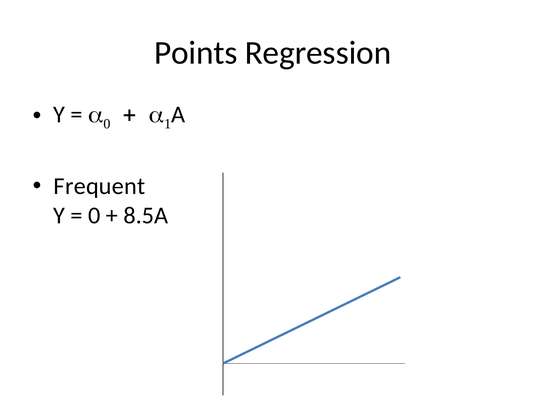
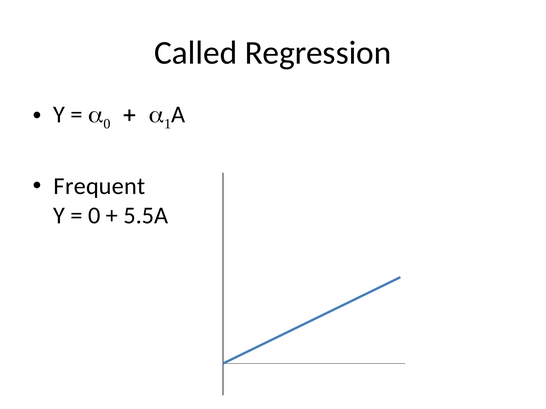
Points: Points -> Called
8.5A: 8.5A -> 5.5A
